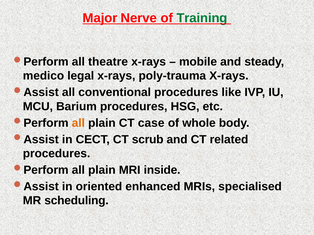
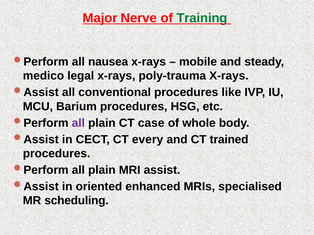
theatre: theatre -> nausea
all at (78, 123) colour: orange -> purple
scrub: scrub -> every
related: related -> trained
inside: inside -> assist
